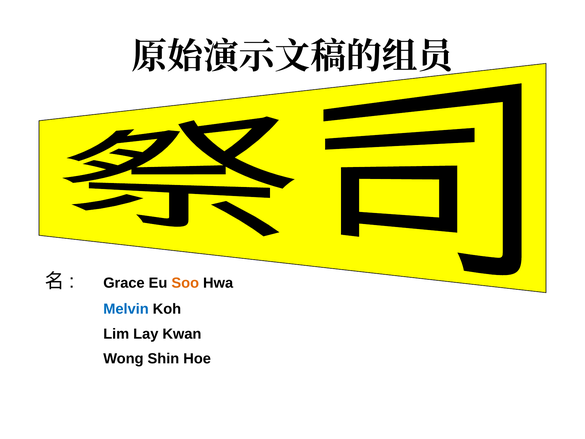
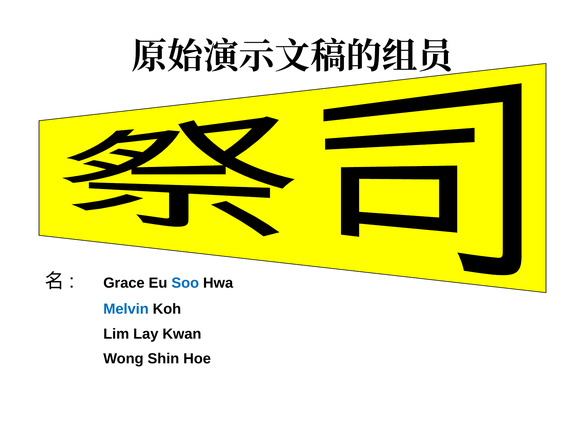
Soo colour: orange -> blue
